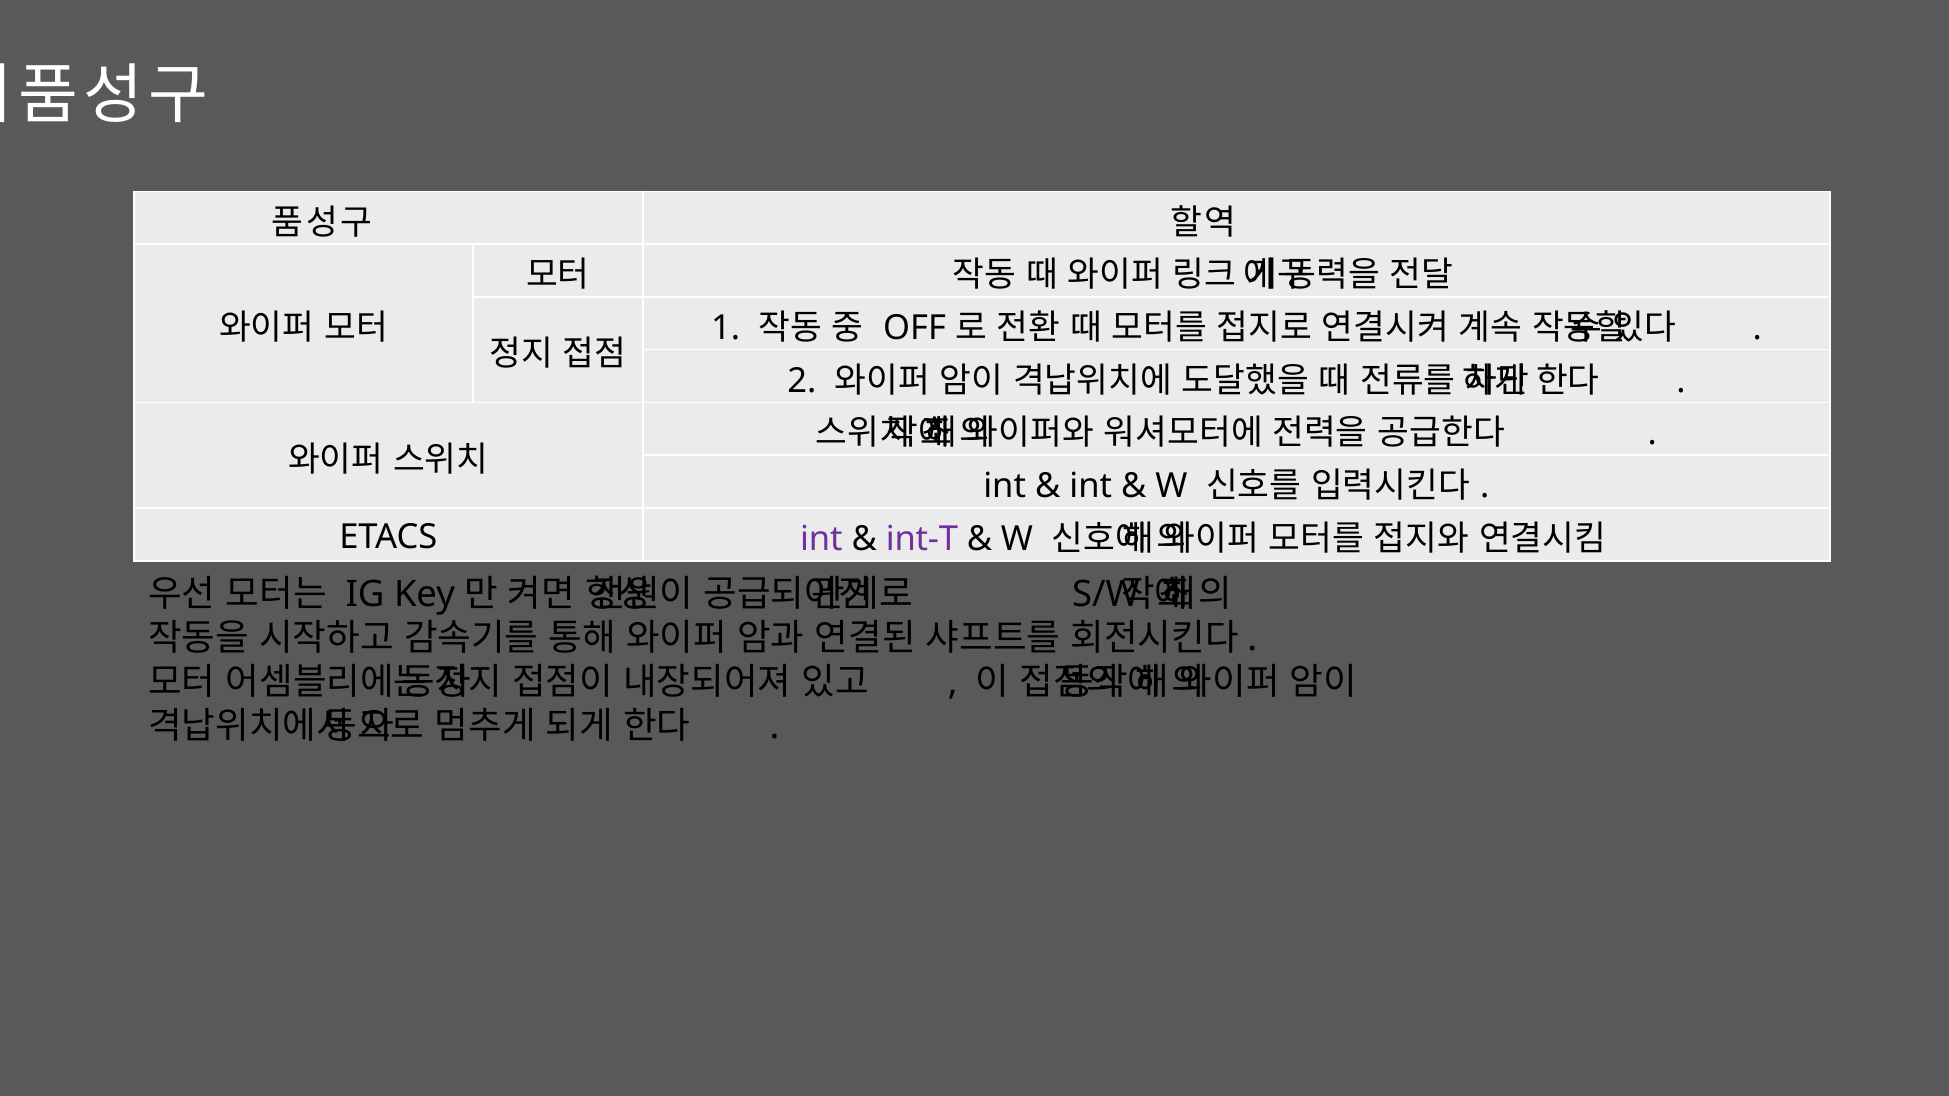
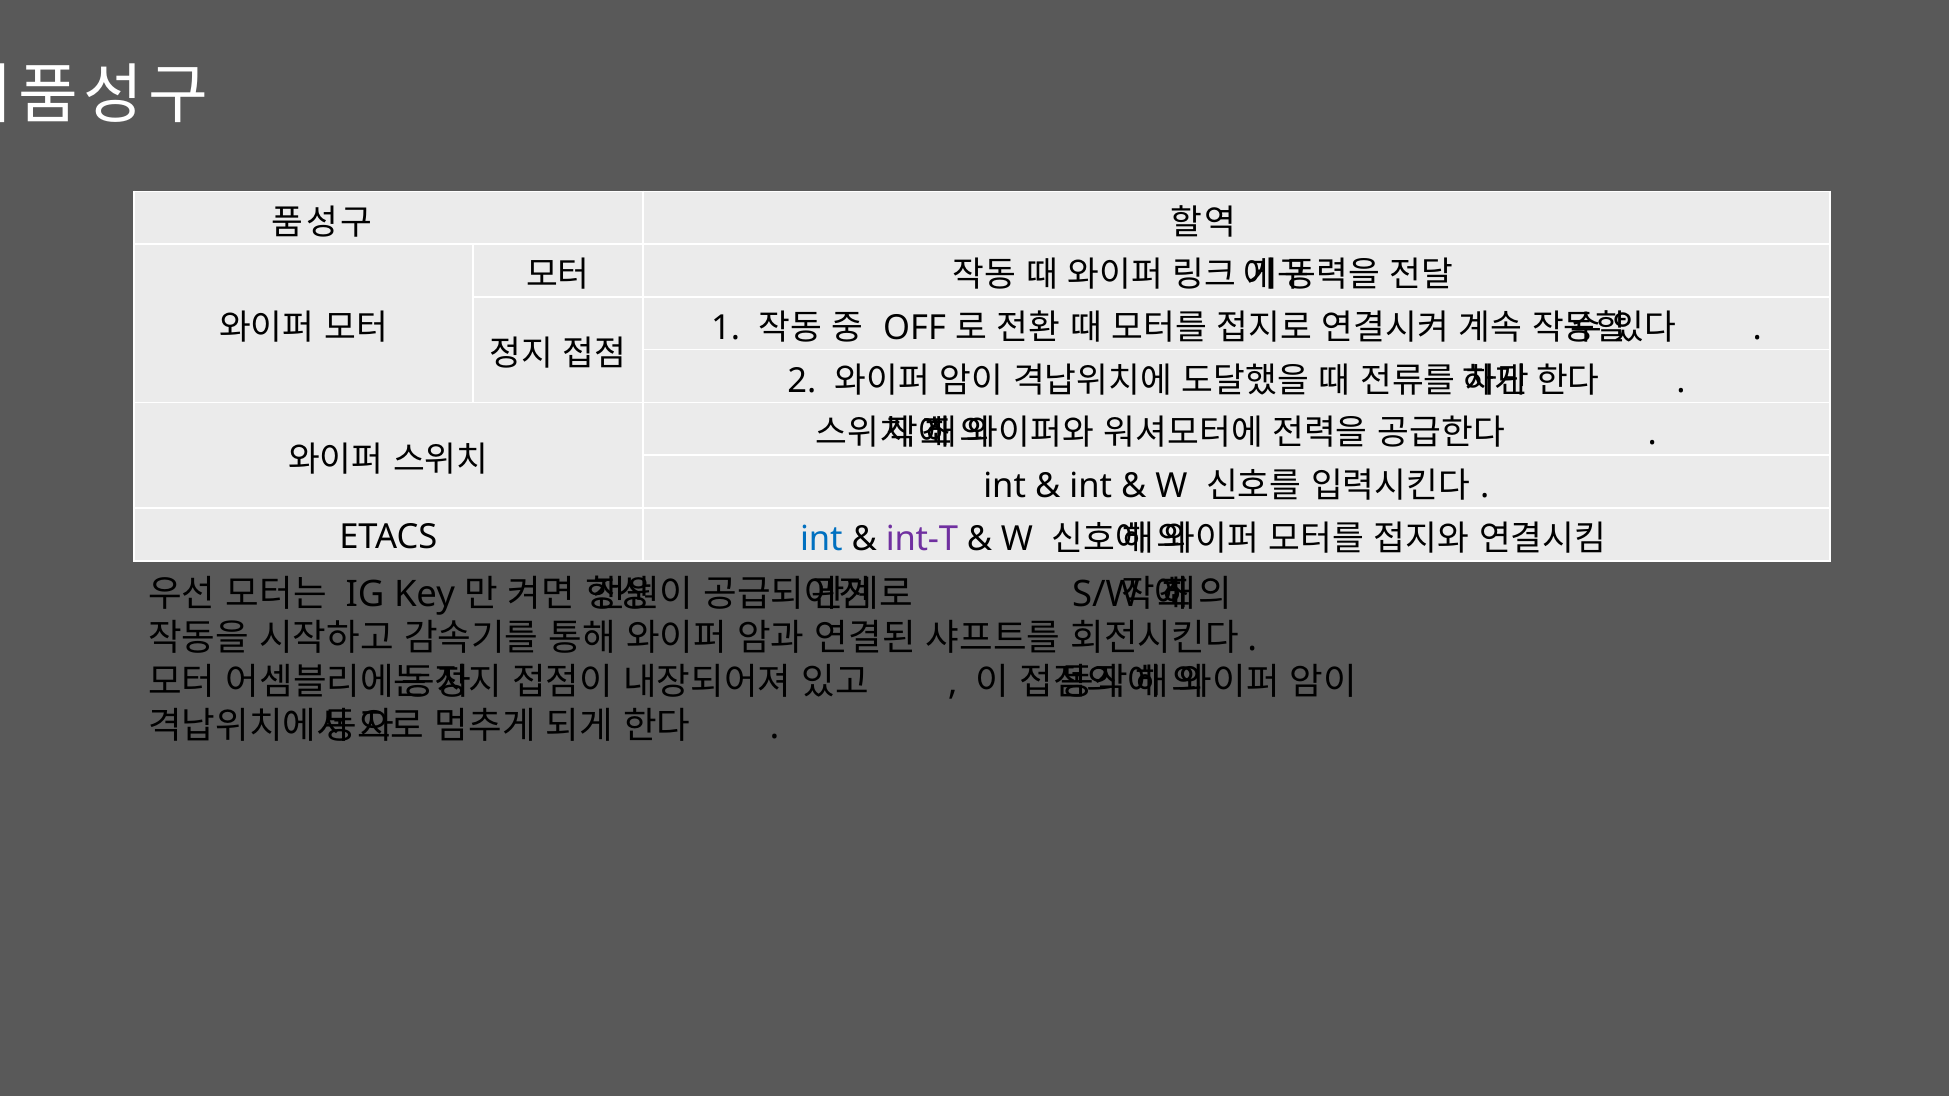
int at (821, 539) colour: purple -> blue
